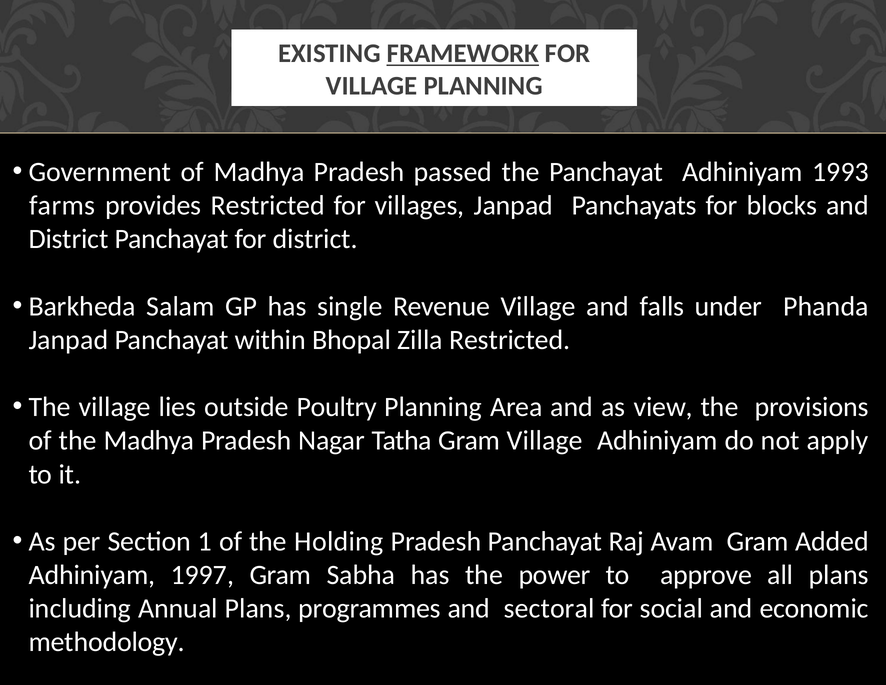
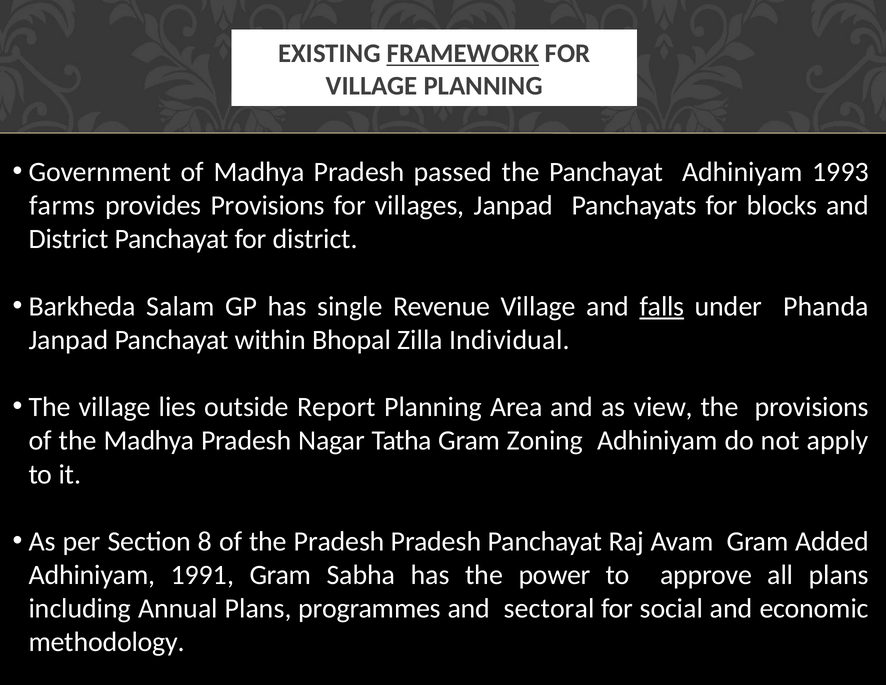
provides Restricted: Restricted -> Provisions
falls underline: none -> present
Zilla Restricted: Restricted -> Individual
Poultry: Poultry -> Report
Gram Village: Village -> Zoning
1: 1 -> 8
the Holding: Holding -> Pradesh
1997: 1997 -> 1991
